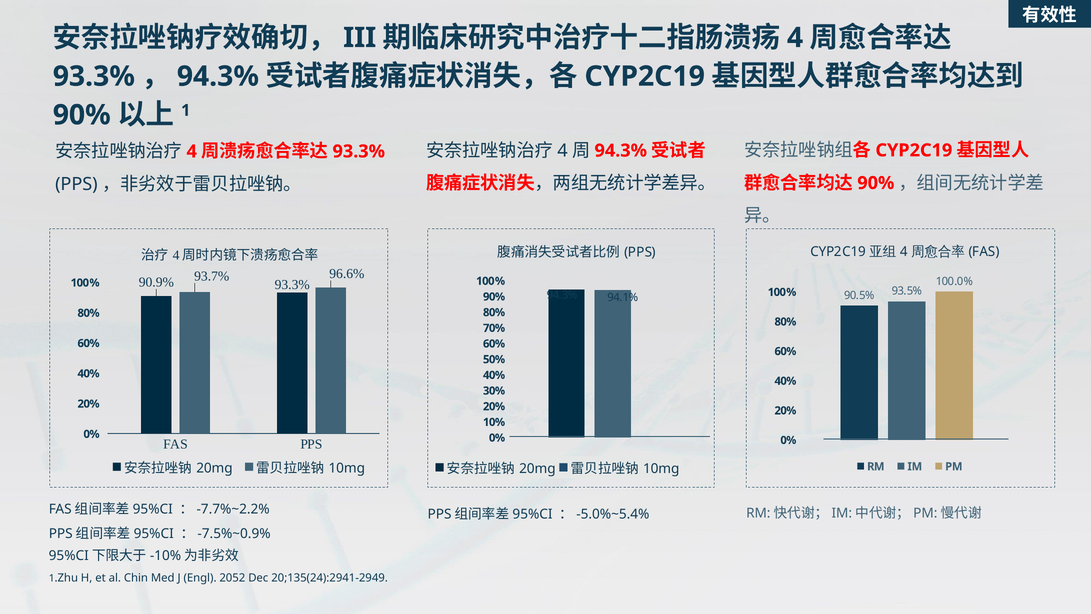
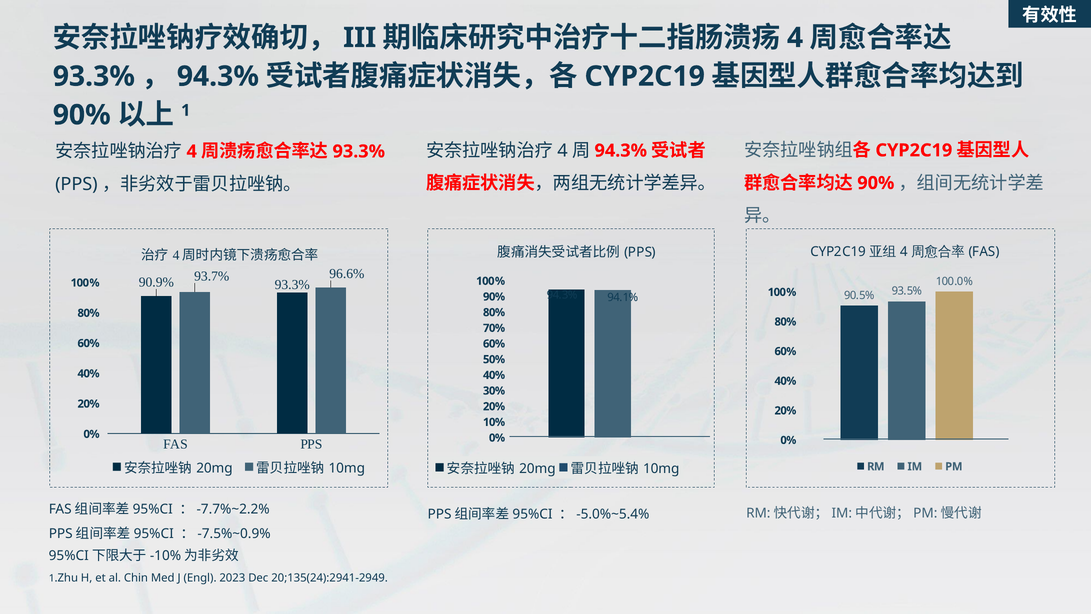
2052: 2052 -> 2023
